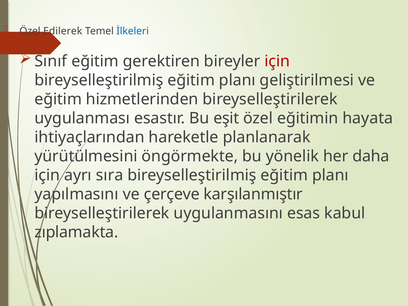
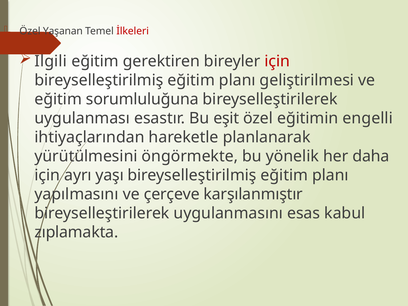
Edilerek: Edilerek -> Yaşanan
İlkeleri colour: blue -> red
Sınıf: Sınıf -> Ilgili
hizmetlerinden: hizmetlerinden -> sorumluluğuna
hayata: hayata -> engelli
sıra: sıra -> yaşı
